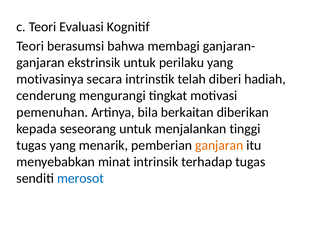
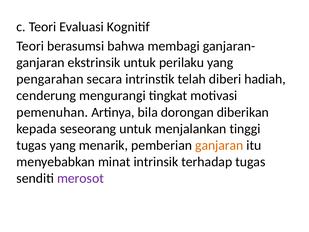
motivasinya: motivasinya -> pengarahan
berkaitan: berkaitan -> dorongan
merosot colour: blue -> purple
